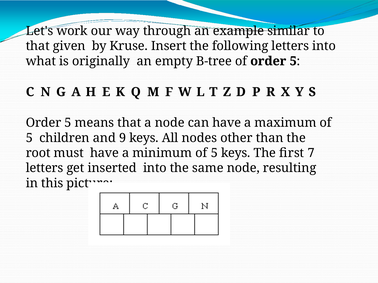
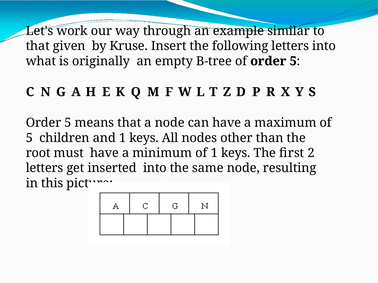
and 9: 9 -> 1
minimum of 5: 5 -> 1
7: 7 -> 2
